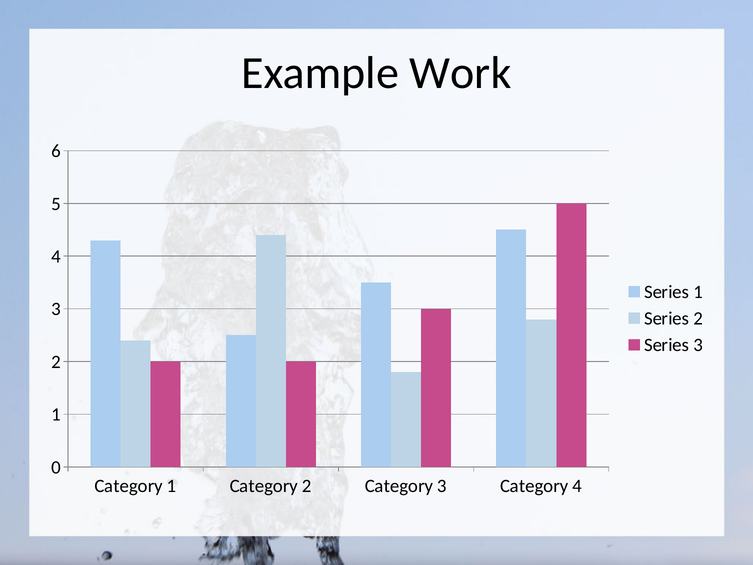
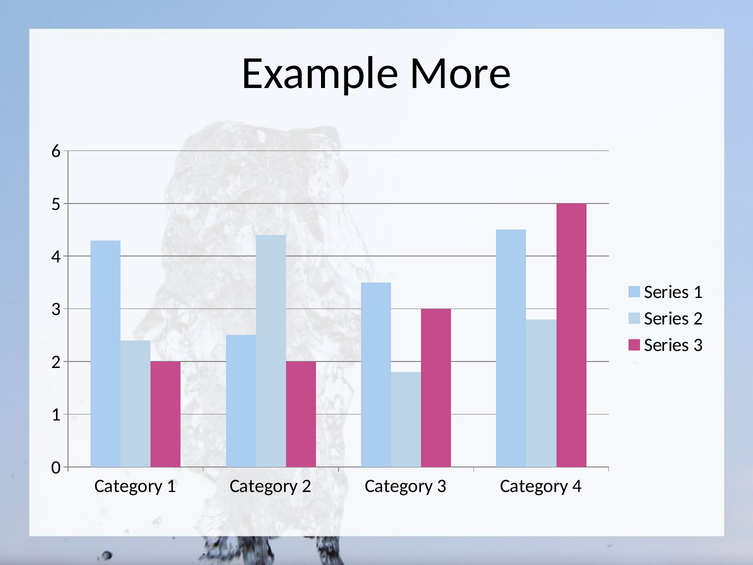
Work: Work -> More
